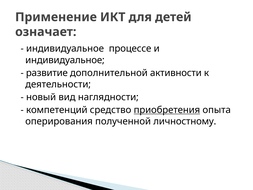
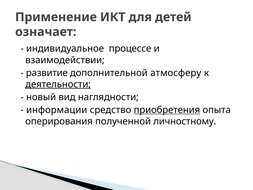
индивидуальное at (65, 60): индивидуальное -> взаимодействии
активности: активности -> атмосферу
деятельности underline: none -> present
компетенций: компетенций -> информации
